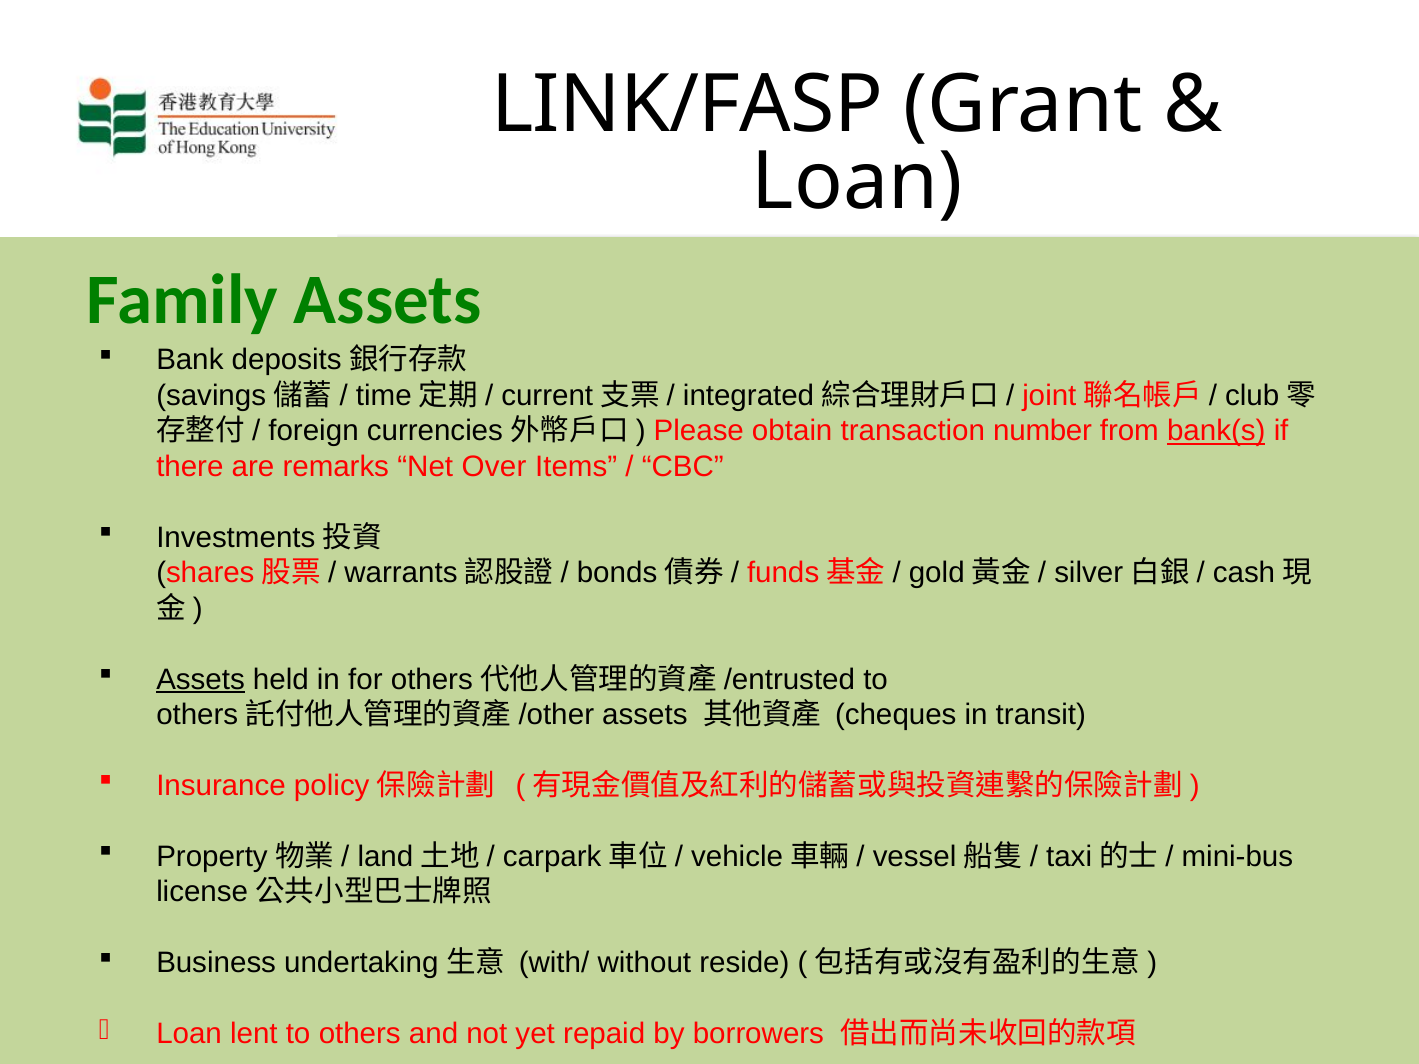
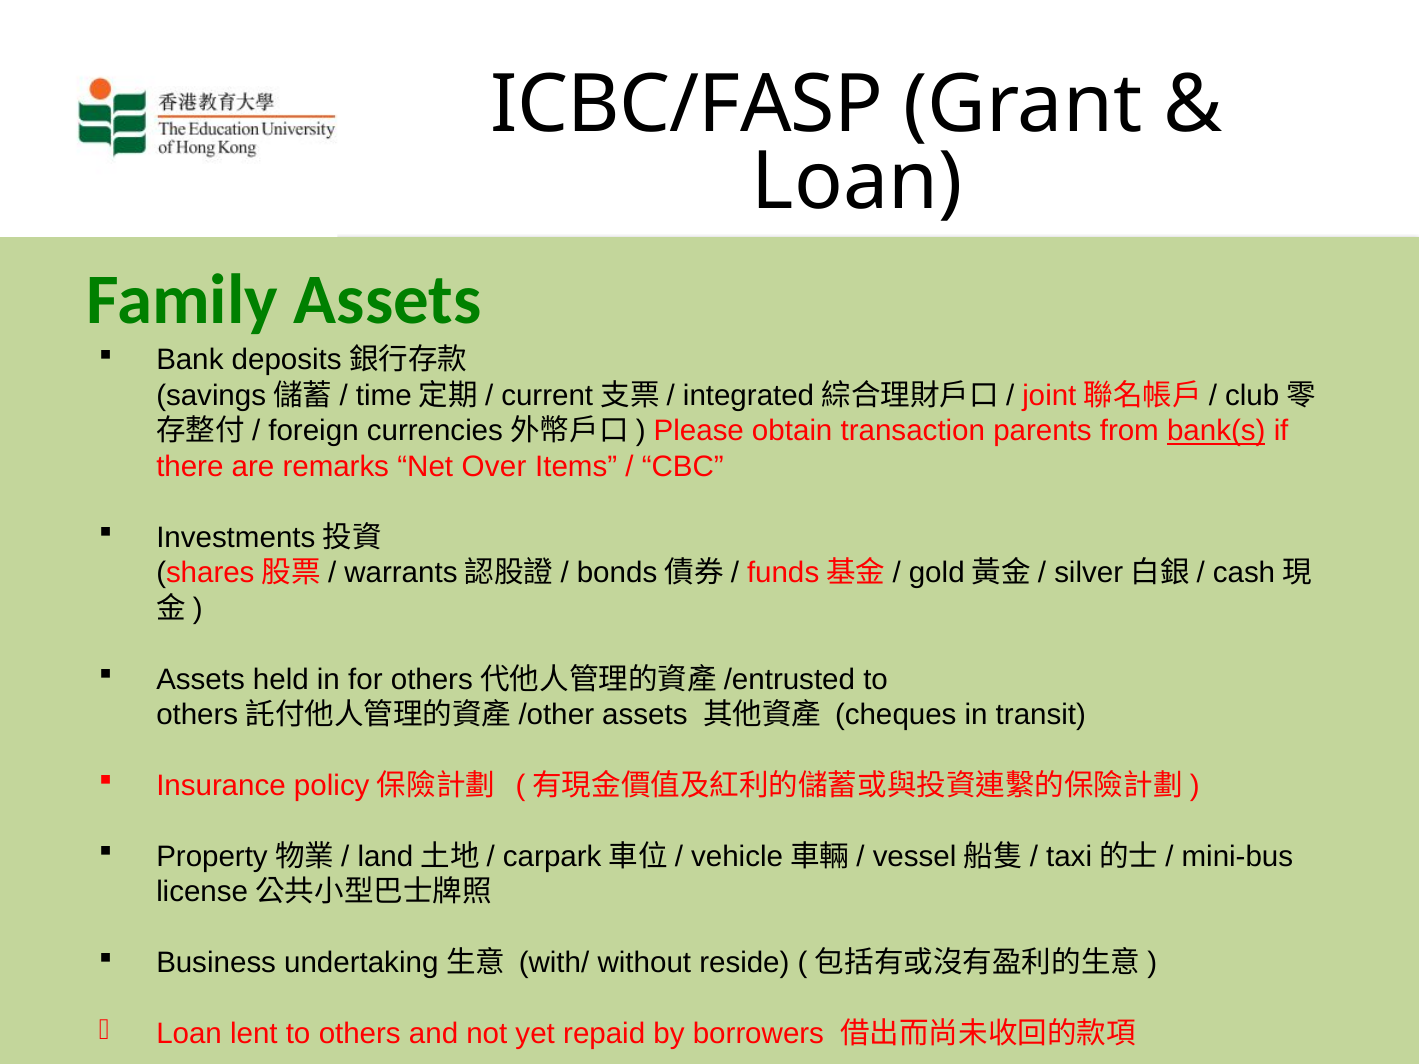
LINK/FASP: LINK/FASP -> ICBC/FASP
number: number -> parents
Assets at (201, 680) underline: present -> none
